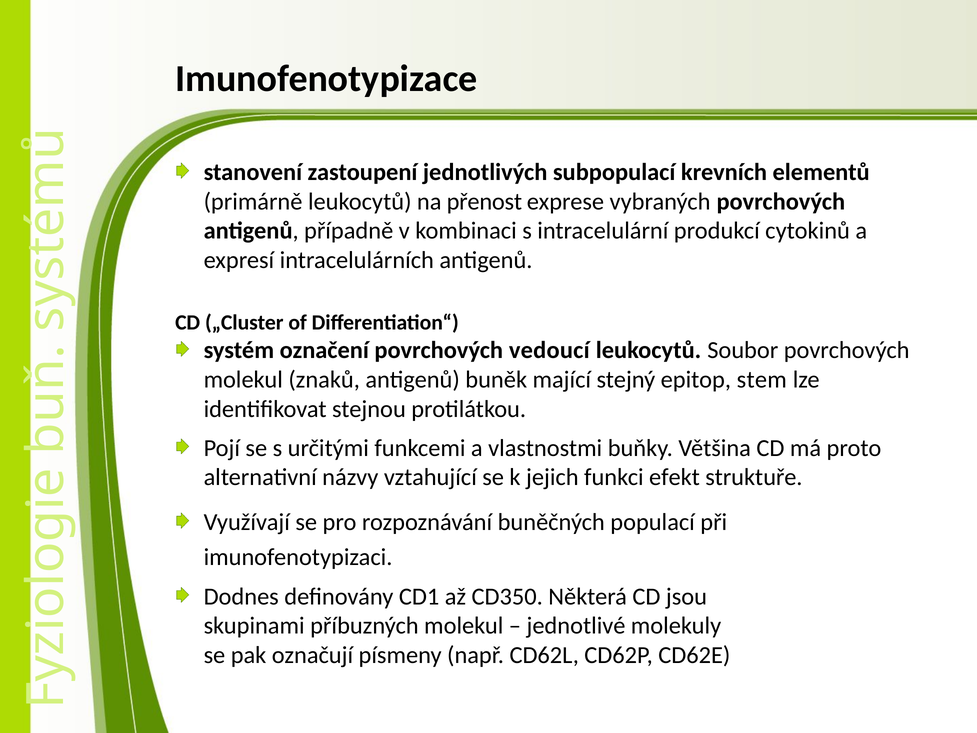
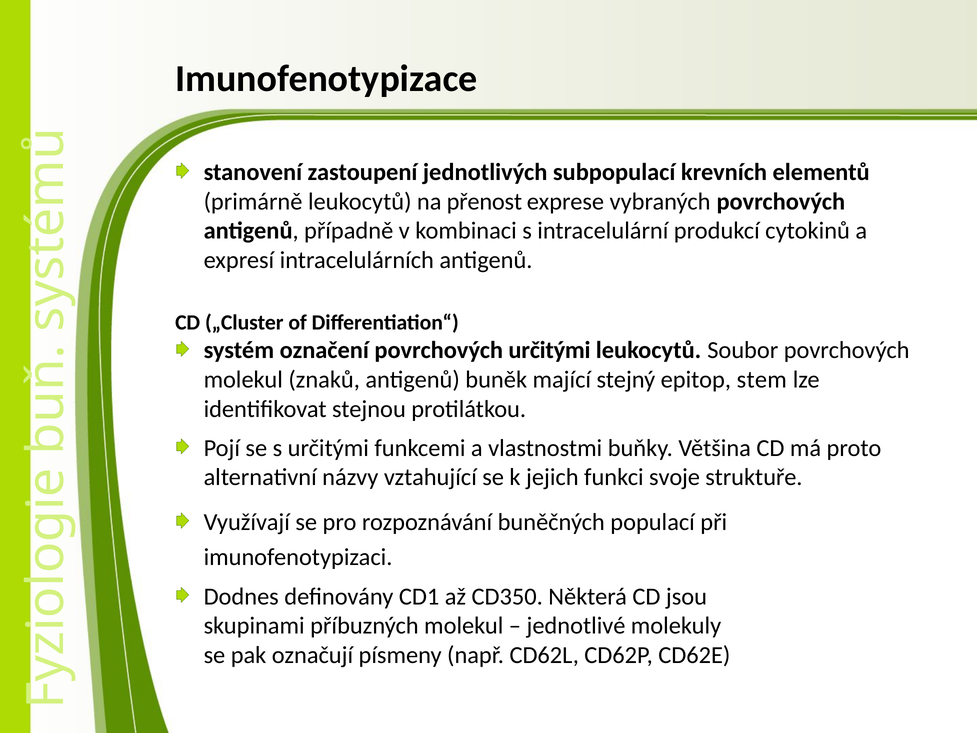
povrchových vedoucí: vedoucí -> určitými
efekt: efekt -> svoje
